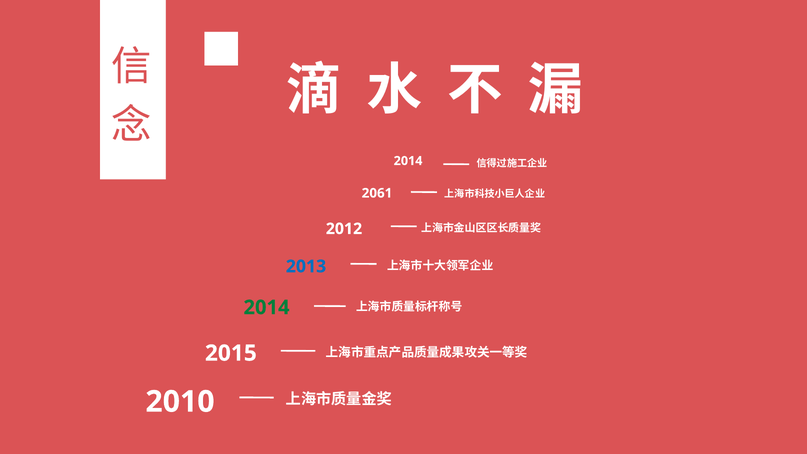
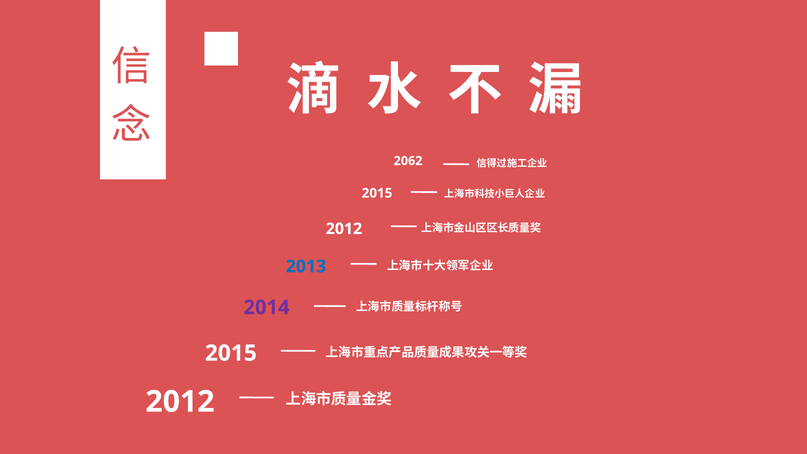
2014 at (408, 161): 2014 -> 2062
2061 at (377, 193): 2061 -> 2015
2014 at (267, 307) colour: green -> purple
2010 at (180, 402): 2010 -> 2012
